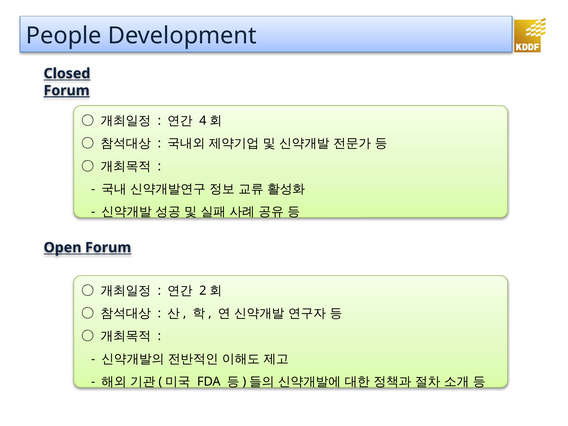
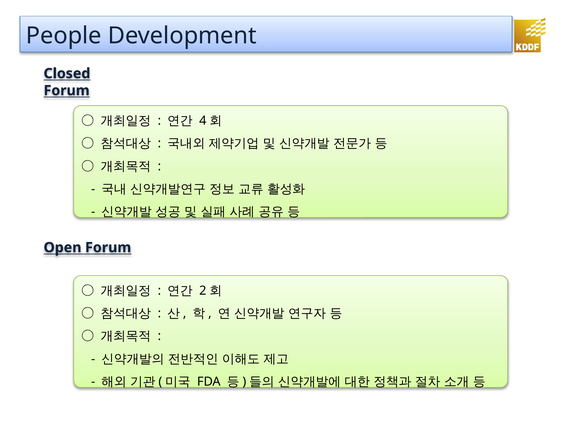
Forum at (67, 91) underline: present -> none
